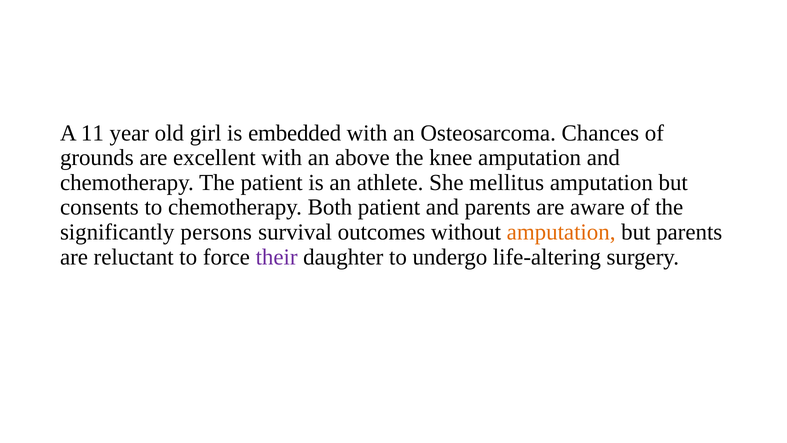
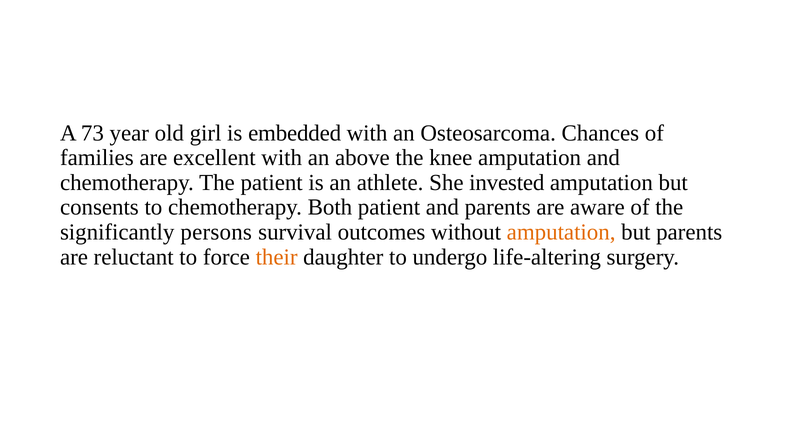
11: 11 -> 73
grounds: grounds -> families
mellitus: mellitus -> invested
their colour: purple -> orange
